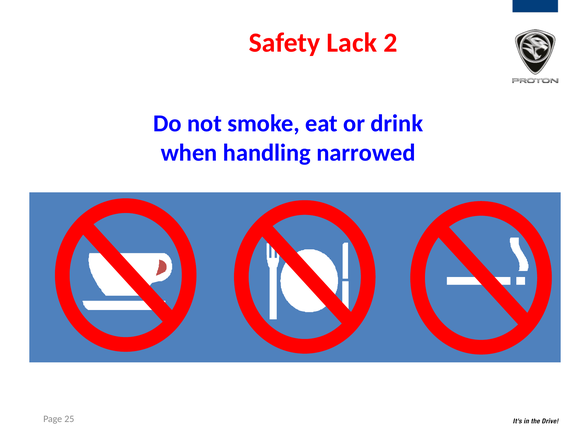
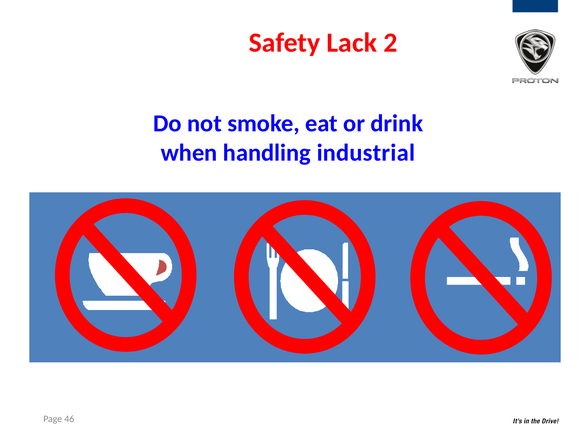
narrowed: narrowed -> industrial
25: 25 -> 46
